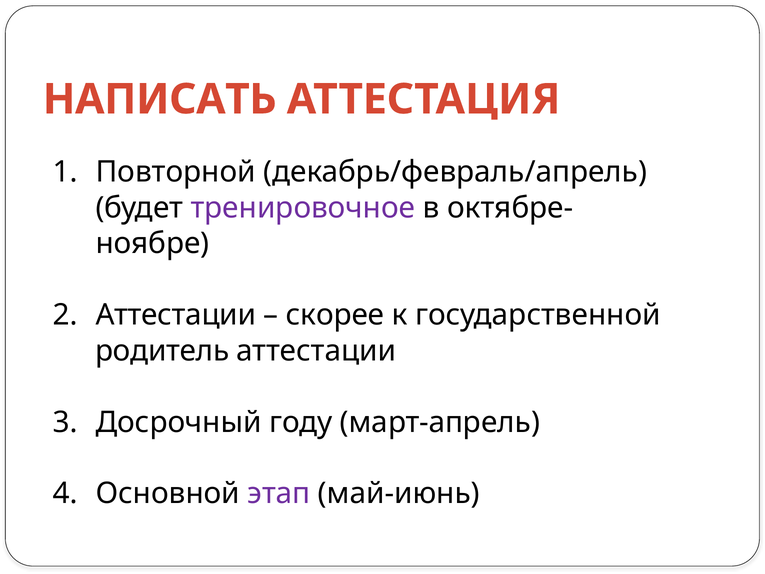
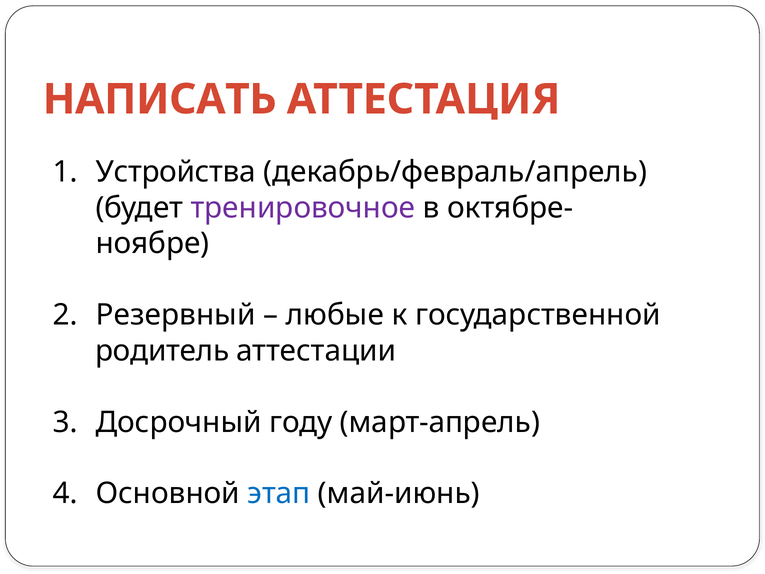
Повторной: Повторной -> Устройства
Аттестации at (176, 315): Аттестации -> Резервный
скорее: скорее -> любые
этап colour: purple -> blue
